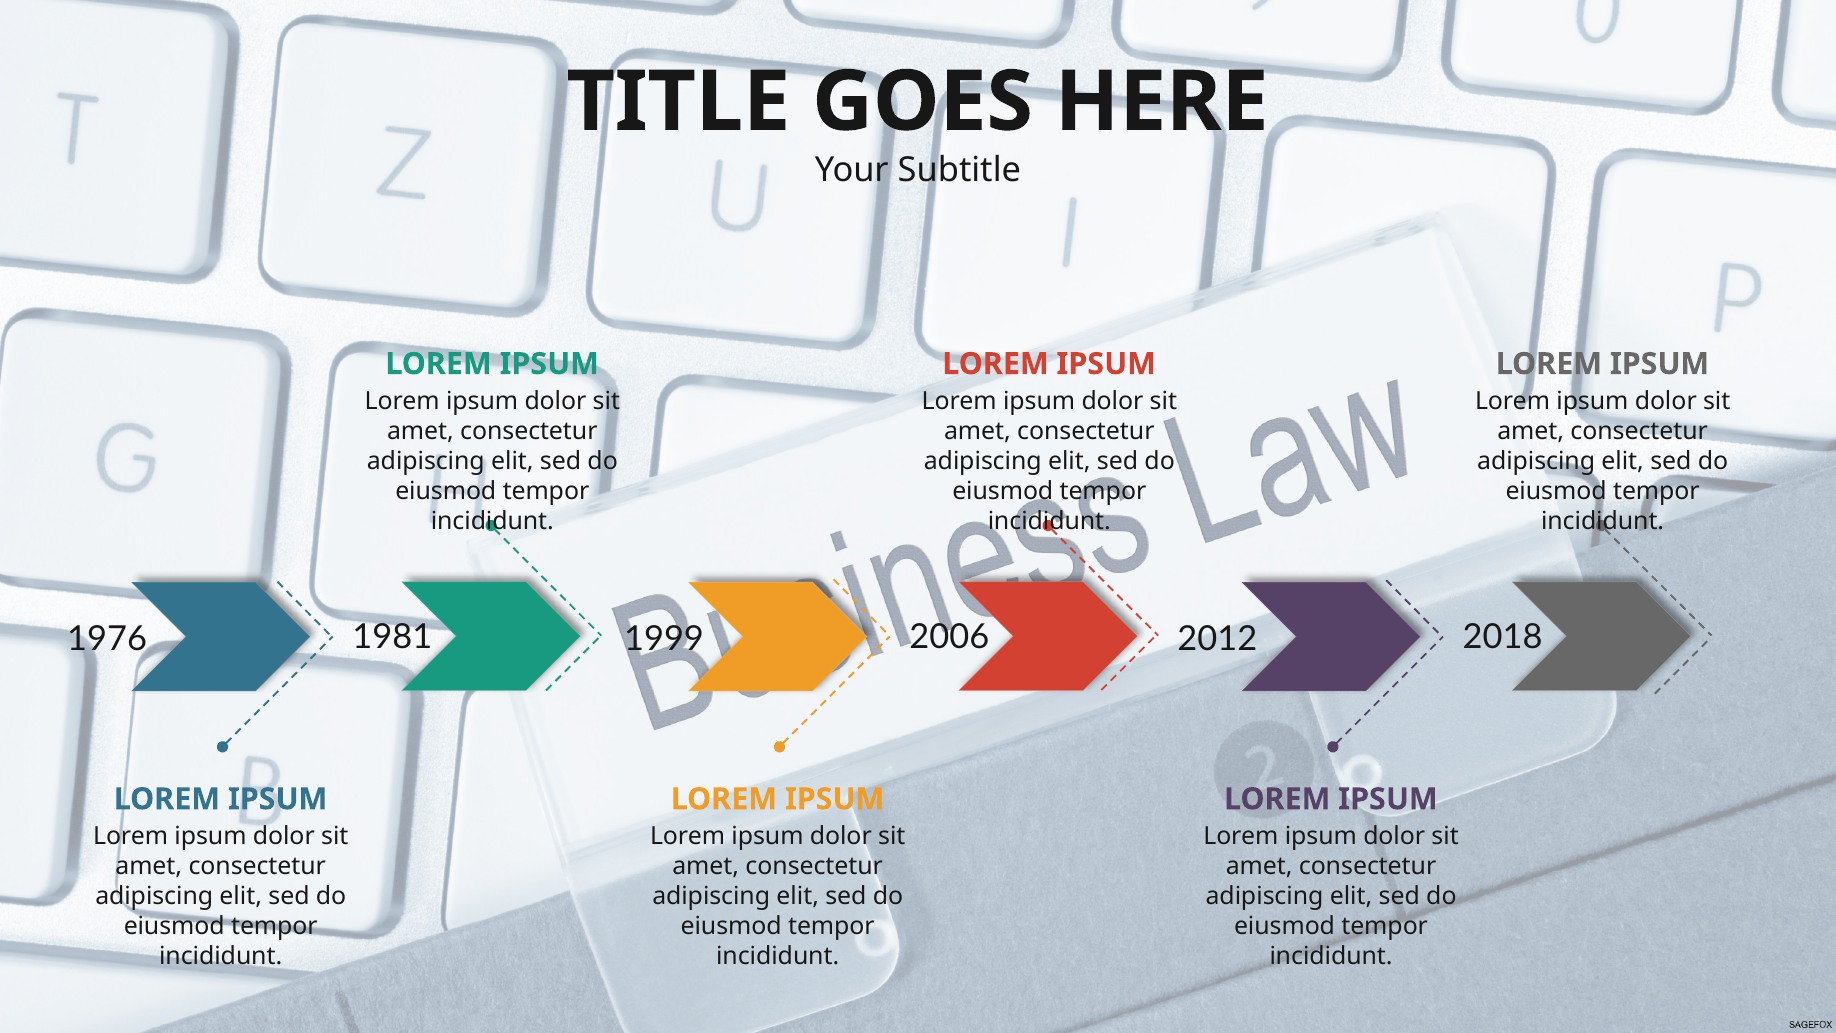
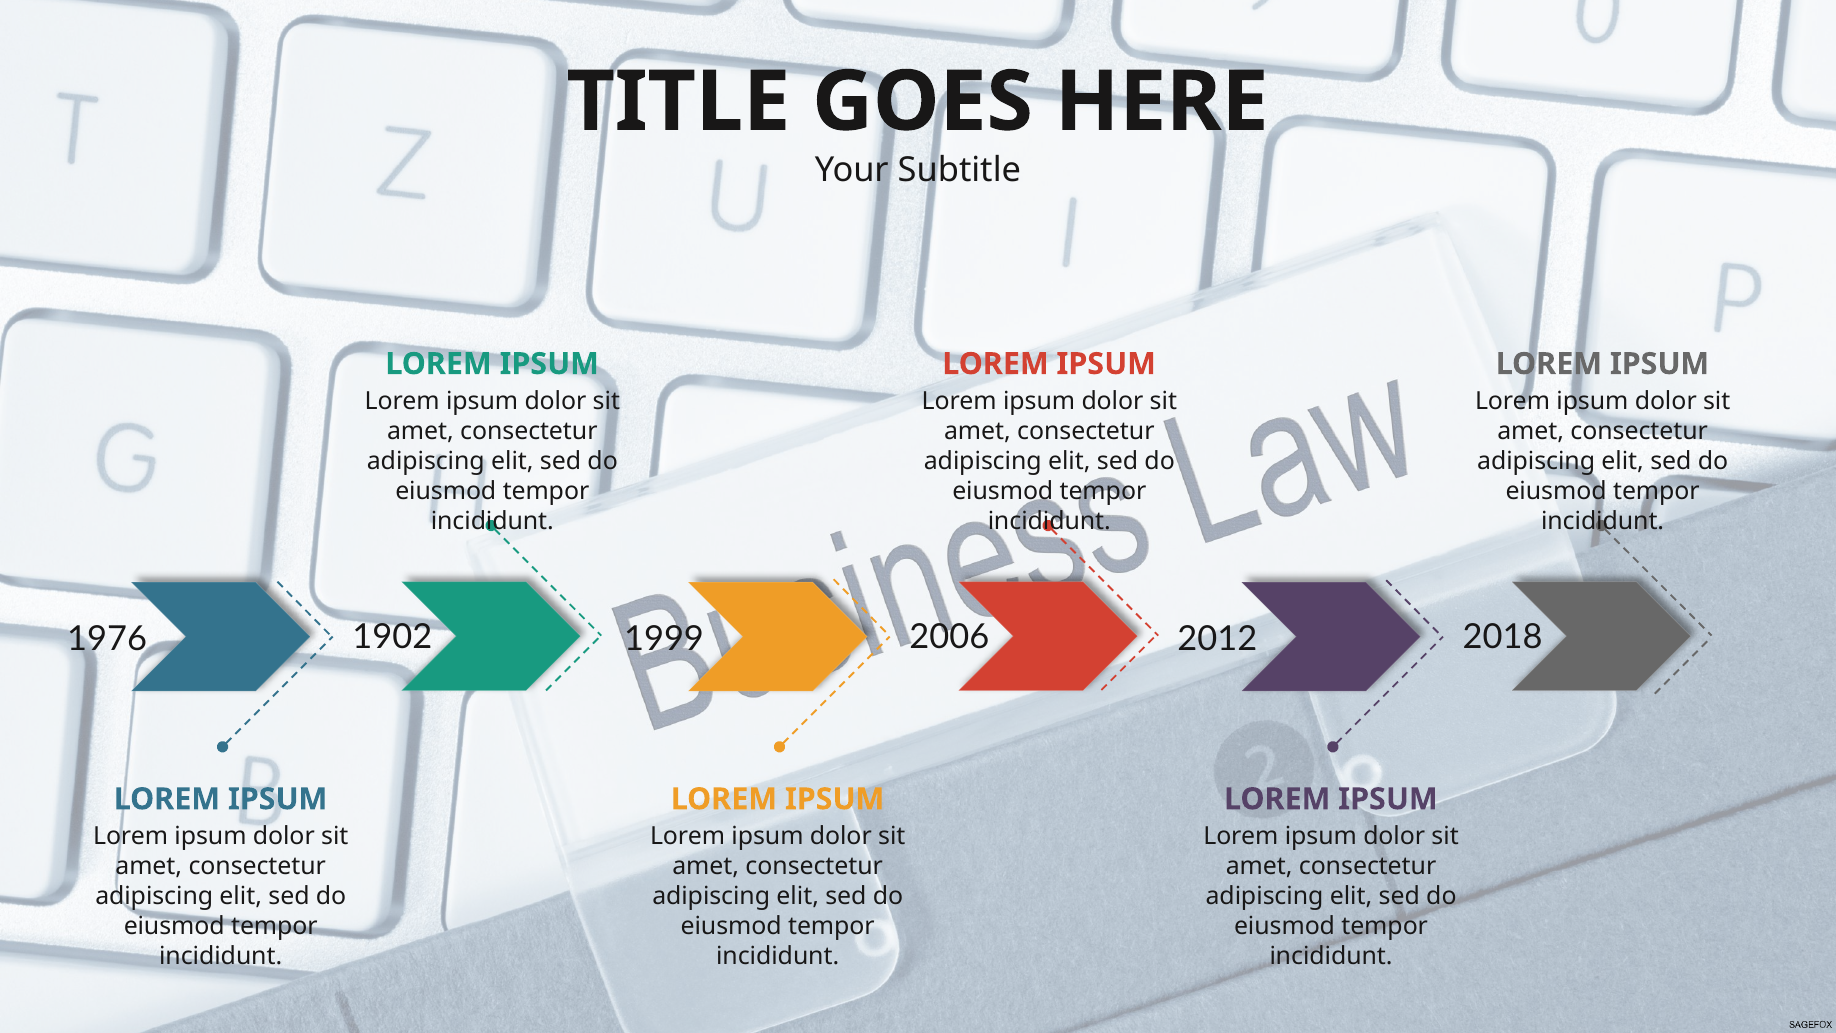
1981: 1981 -> 1902
